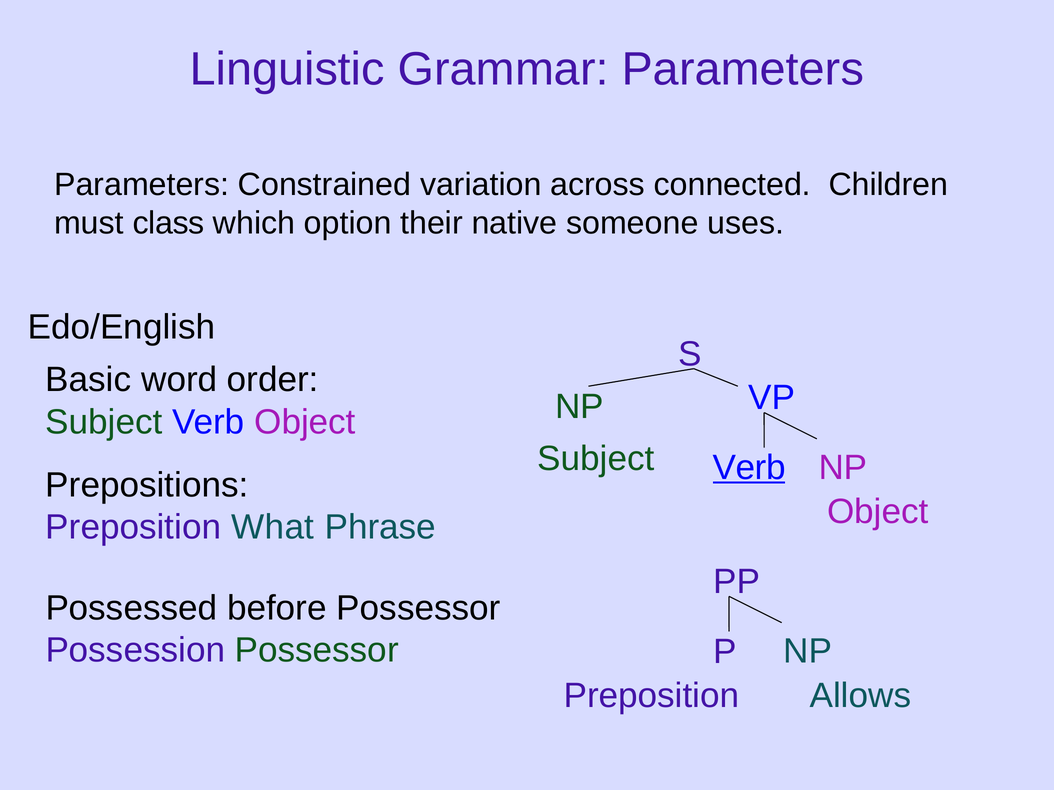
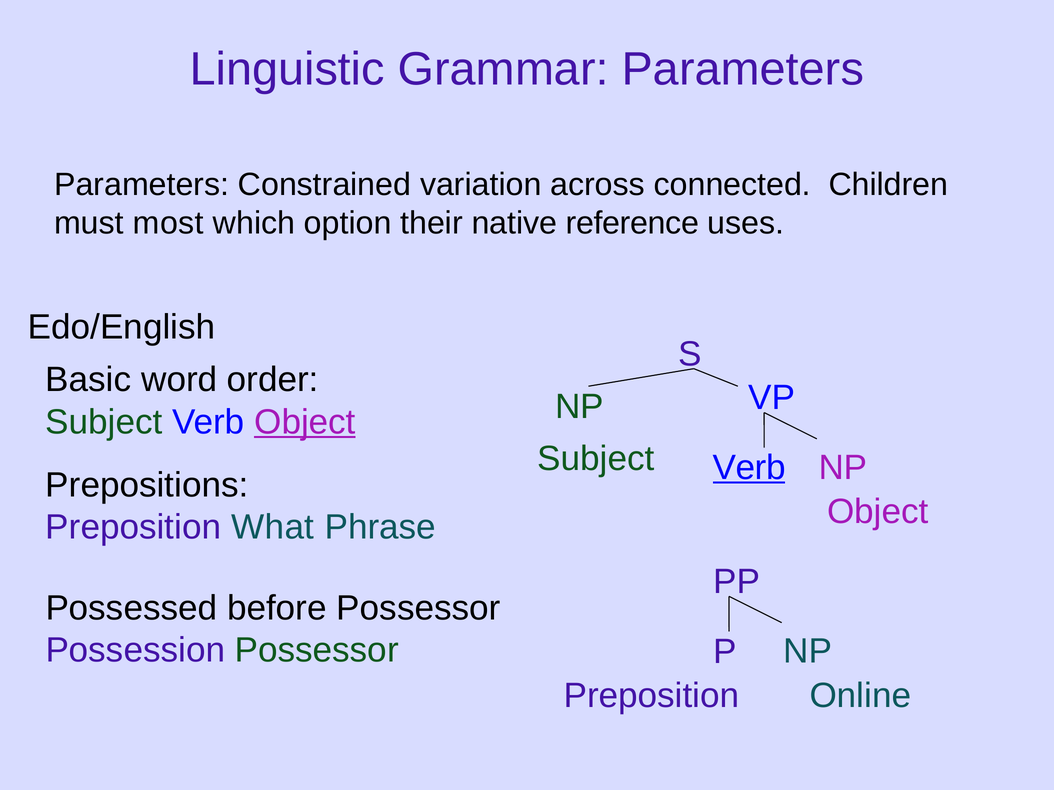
class: class -> most
someone: someone -> reference
Object at (305, 422) underline: none -> present
Allows: Allows -> Online
